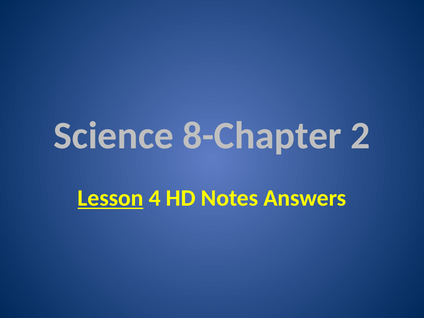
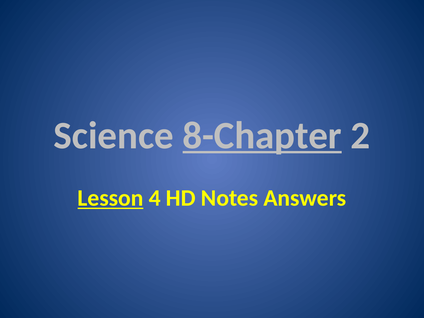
8-Chapter underline: none -> present
